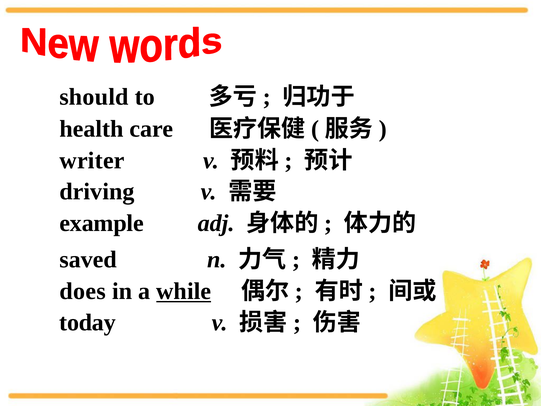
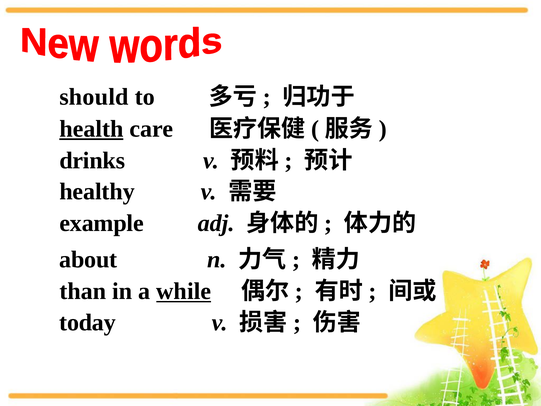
health underline: none -> present
writer: writer -> drinks
driving: driving -> healthy
saved: saved -> about
does: does -> than
